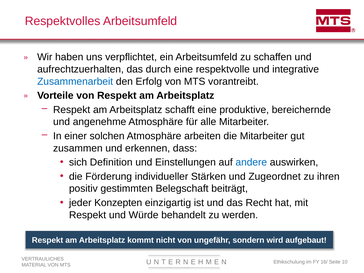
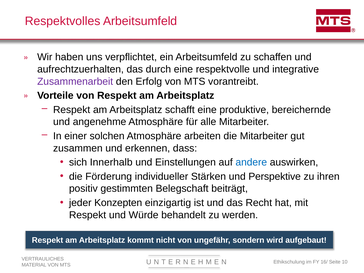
Zusammenarbeit colour: blue -> purple
Definition: Definition -> Innerhalb
Zugeordnet: Zugeordnet -> Perspektive
